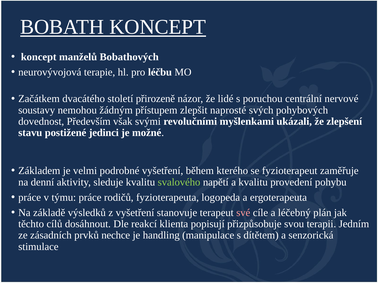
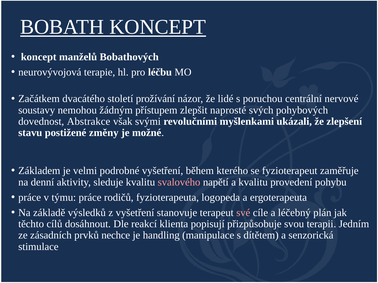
přirozeně: přirozeně -> prožívání
Především: Především -> Abstrakce
jedinci: jedinci -> změny
svalového colour: light green -> pink
